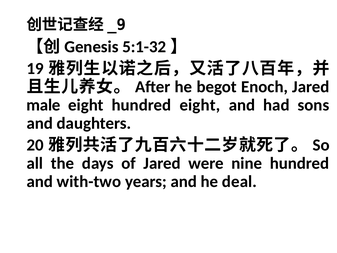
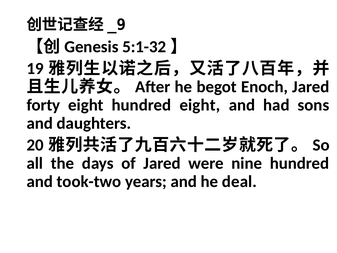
male: male -> forty
with-two: with-two -> took-two
